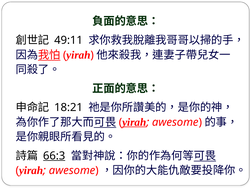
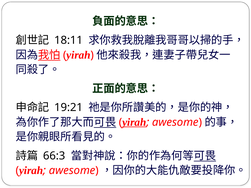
49:11: 49:11 -> 18:11
18:21: 18:21 -> 19:21
66:3 underline: present -> none
